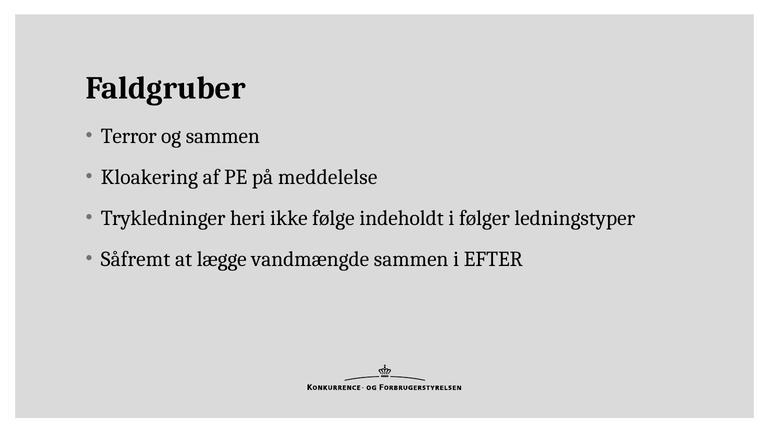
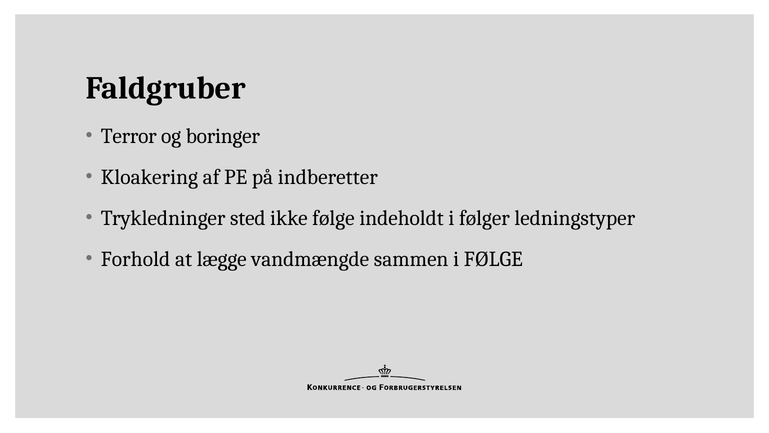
og sammen: sammen -> boringer
meddelelse: meddelelse -> indberetter
heri: heri -> sted
Såfremt: Såfremt -> Forhold
i EFTER: EFTER -> FØLGE
